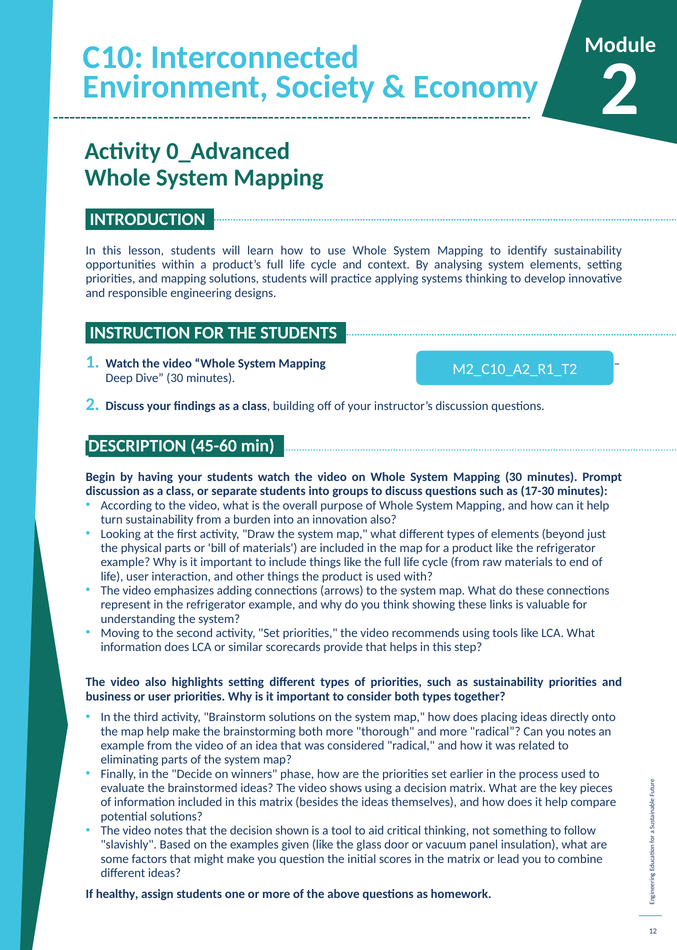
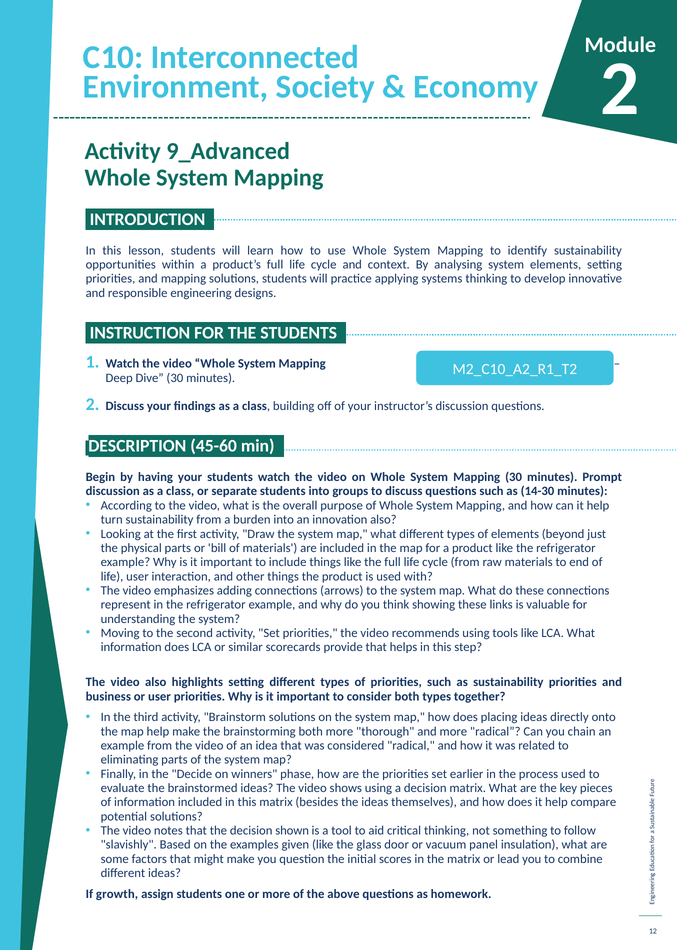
0_Advanced: 0_Advanced -> 9_Advanced
17-30: 17-30 -> 14-30
you notes: notes -> chain
healthy: healthy -> growth
